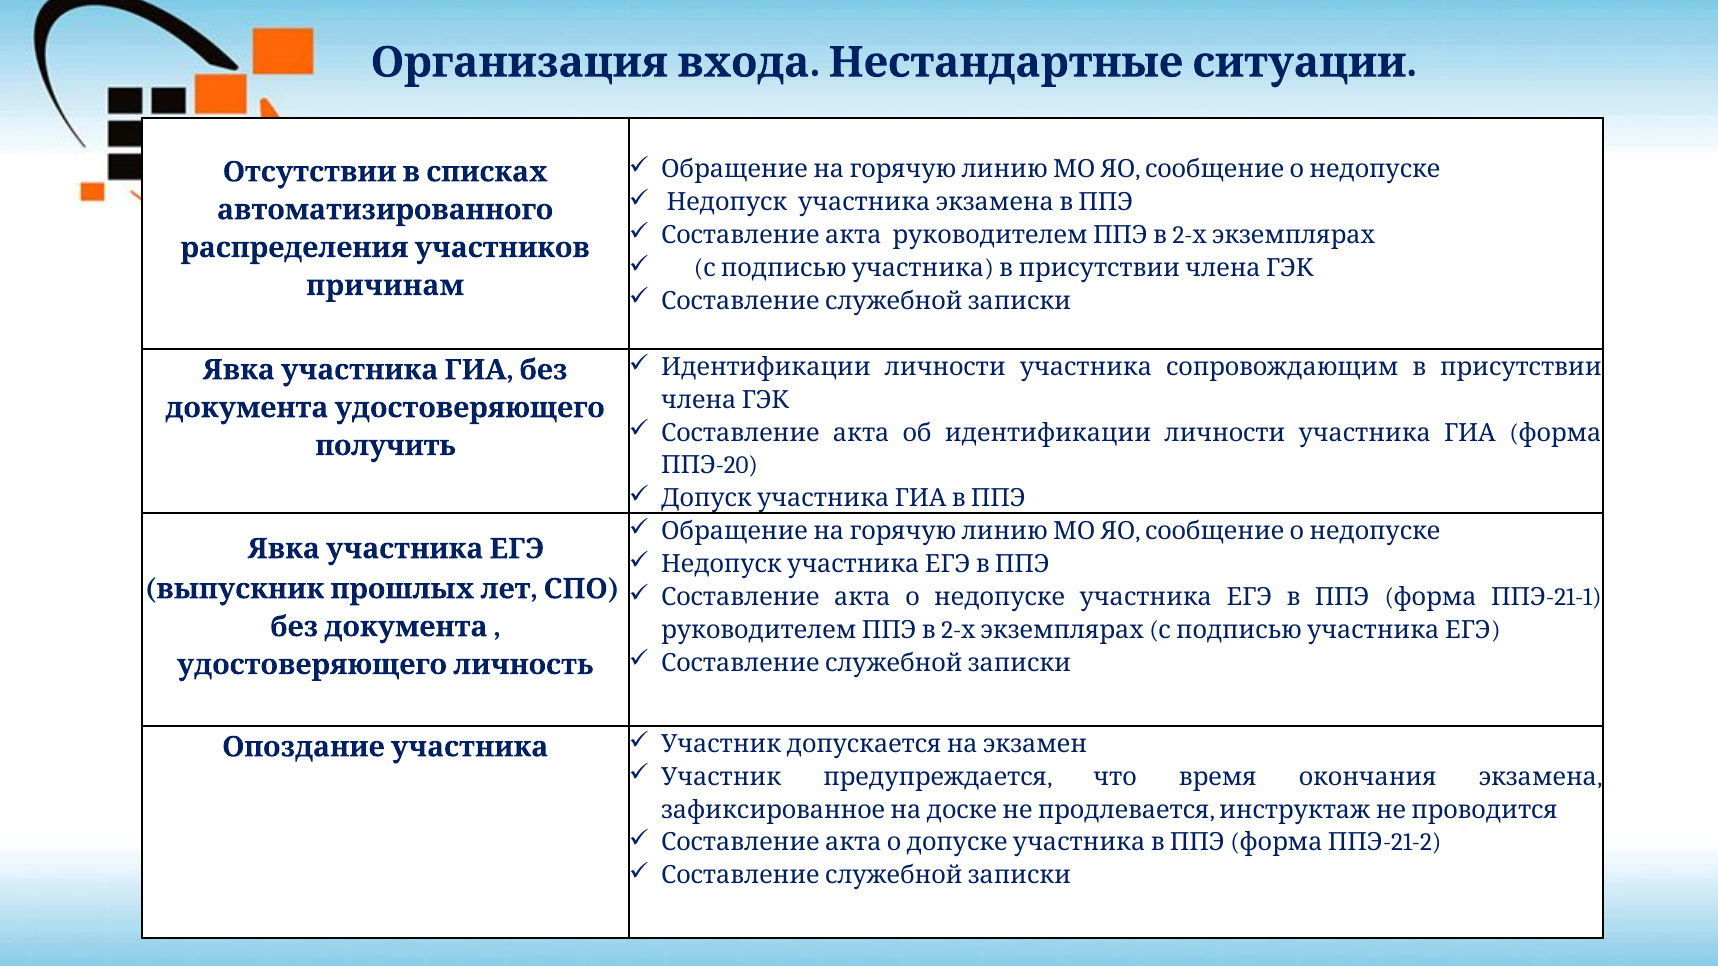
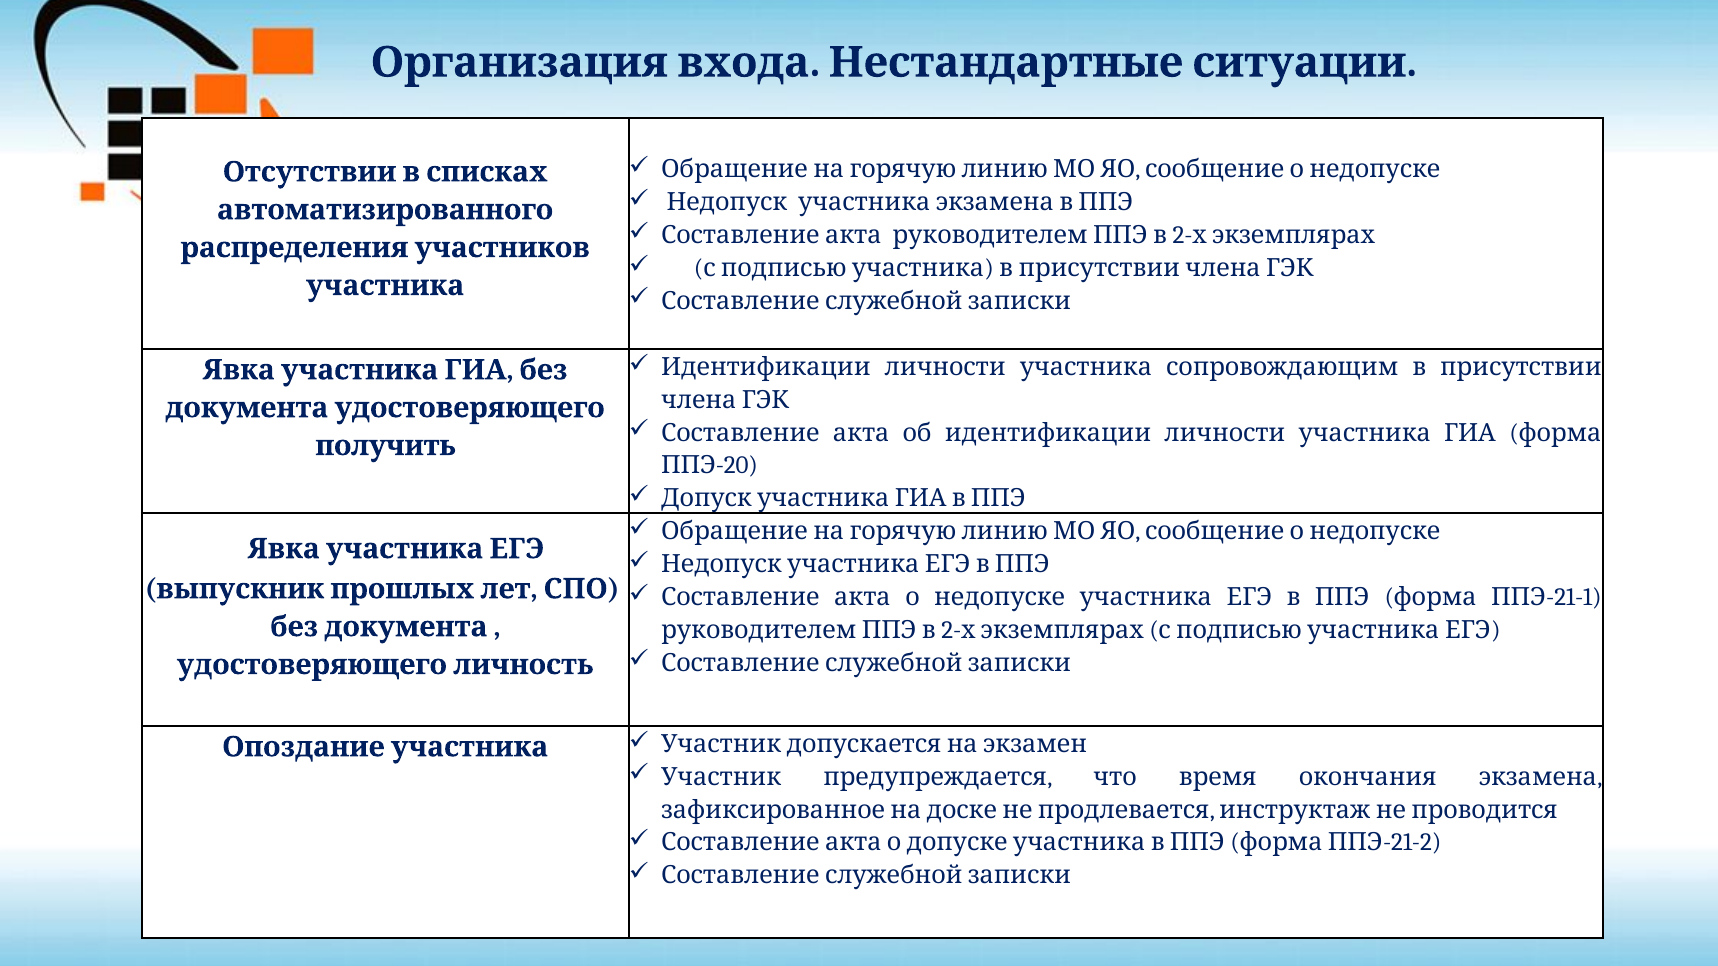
причинам at (385, 286): причинам -> участника
